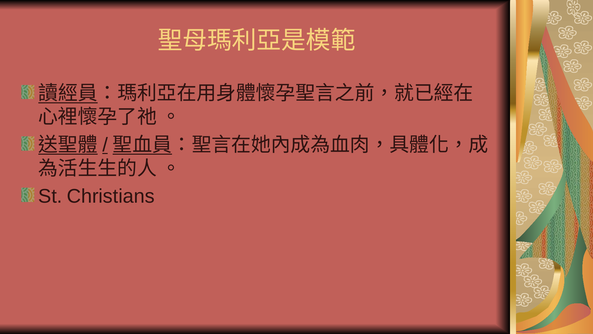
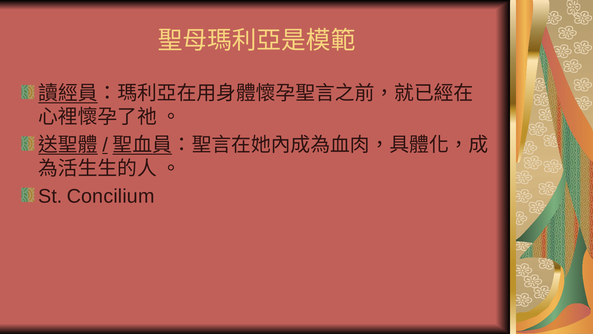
Christians: Christians -> Concilium
